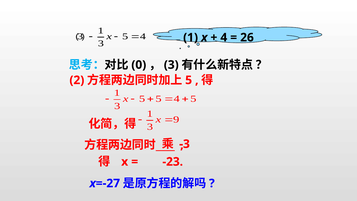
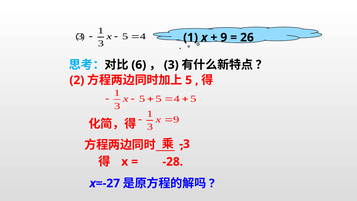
4 at (224, 37): 4 -> 9
0: 0 -> 6
-23: -23 -> -28
